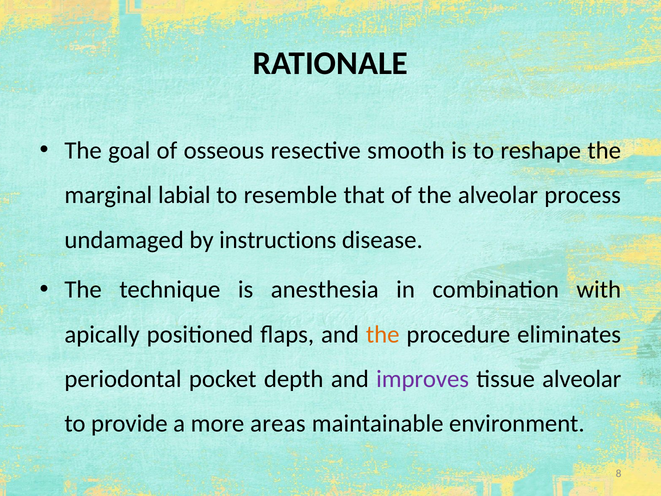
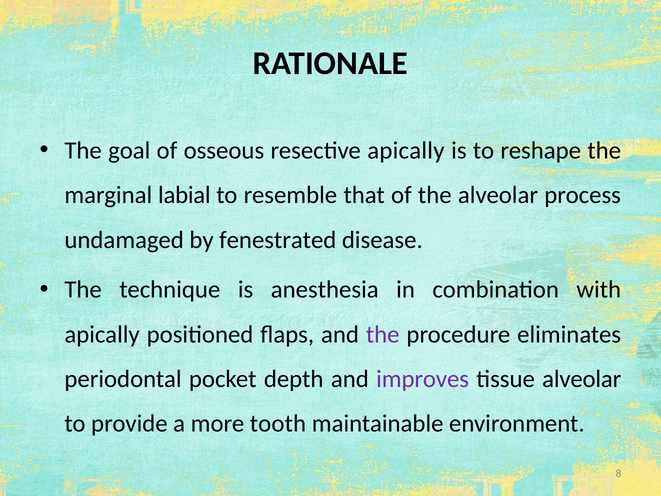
resective smooth: smooth -> apically
instructions: instructions -> fenestrated
the at (383, 334) colour: orange -> purple
areas: areas -> tooth
